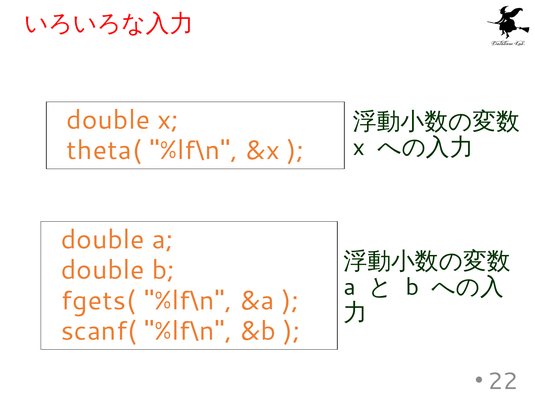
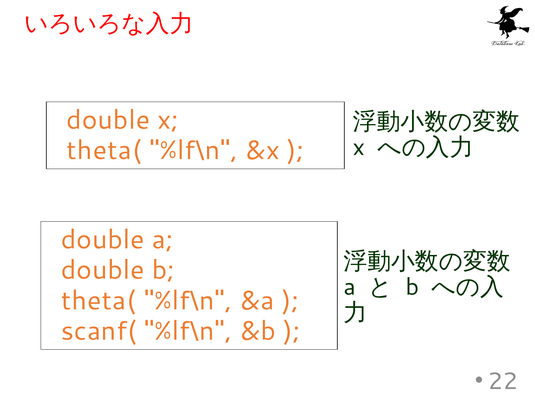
fgets( at (99, 301): fgets( -> theta(
